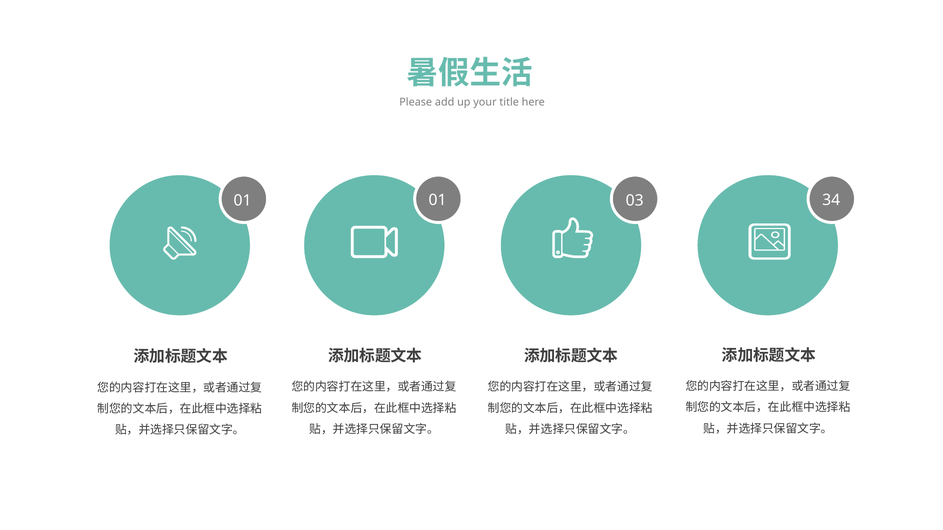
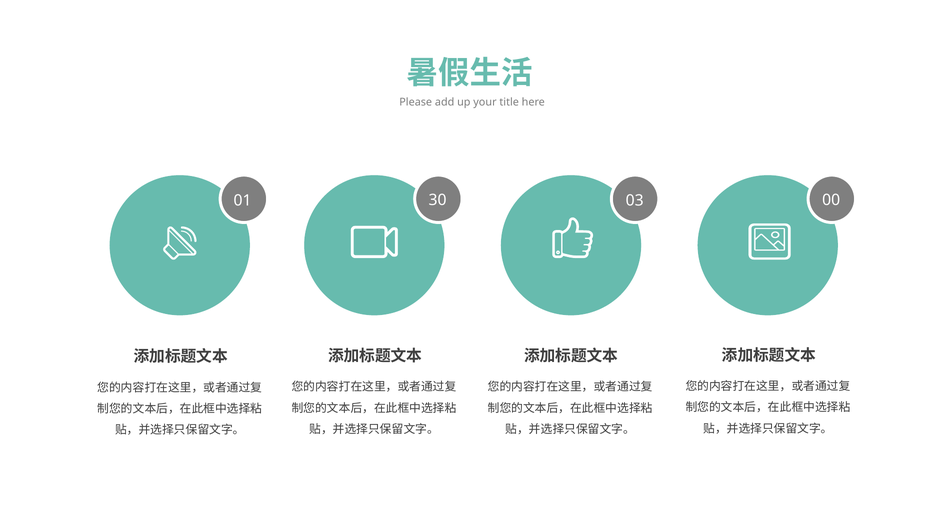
01 01: 01 -> 30
34: 34 -> 00
